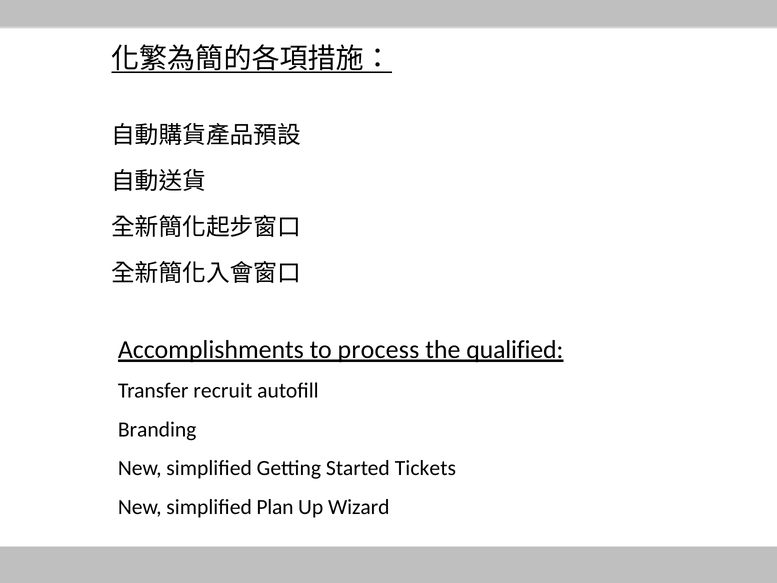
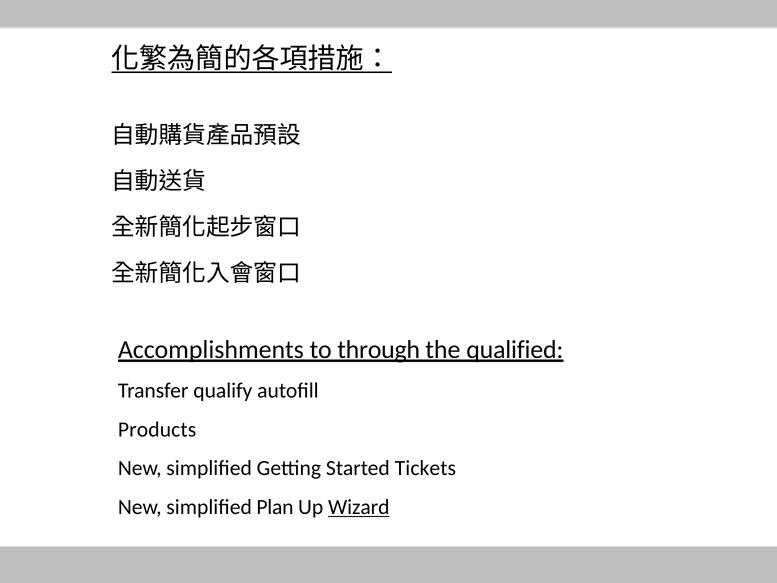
process: process -> through
recruit: recruit -> qualify
Branding: Branding -> Products
Wizard underline: none -> present
